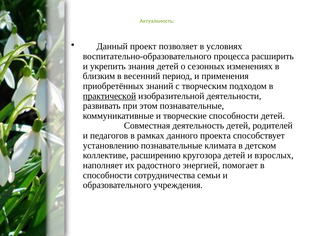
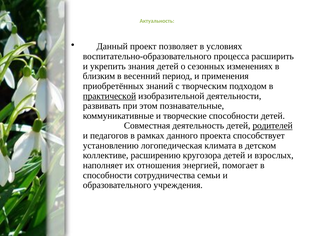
родителей underline: none -> present
установлению познавательные: познавательные -> логопедическая
радостного: радостного -> отношения
